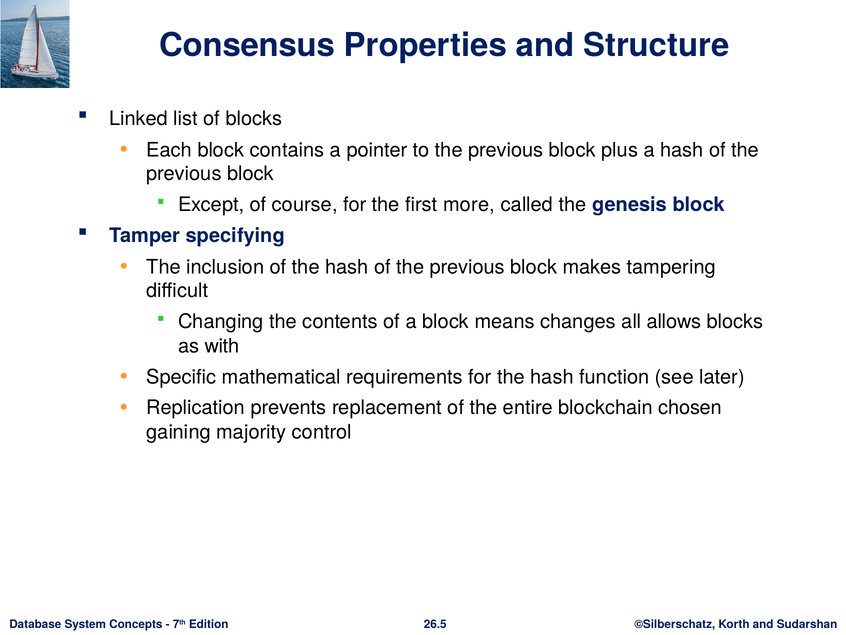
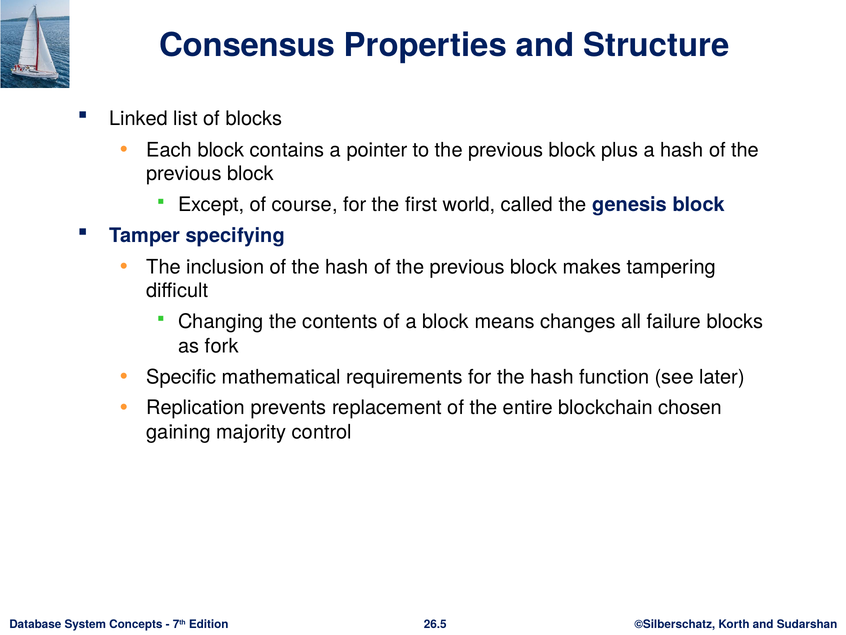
more: more -> world
allows: allows -> failure
with: with -> fork
